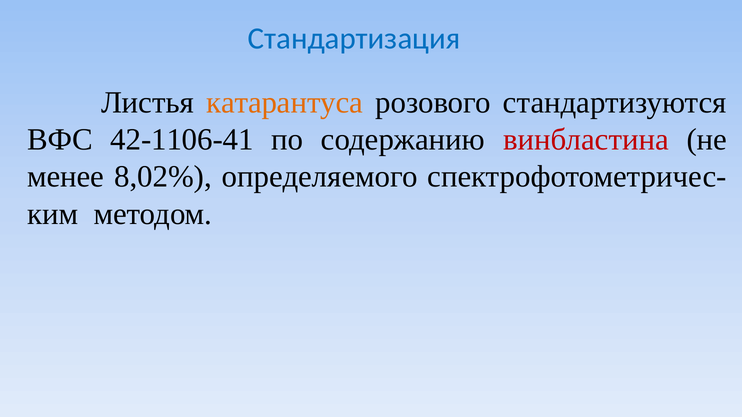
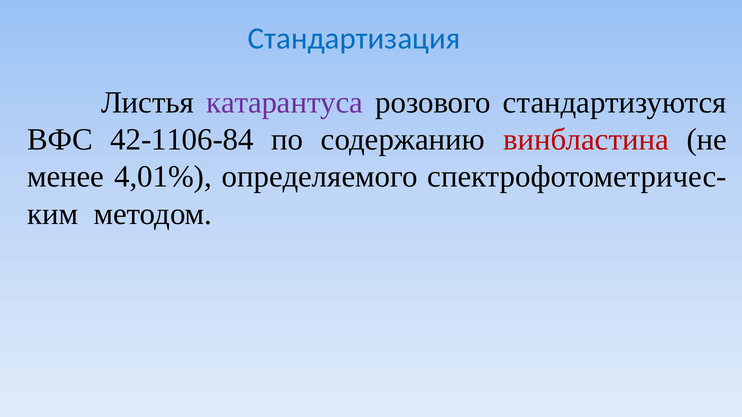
катарантуса colour: orange -> purple
42-1106-41: 42-1106-41 -> 42-1106-84
8,02%: 8,02% -> 4,01%
